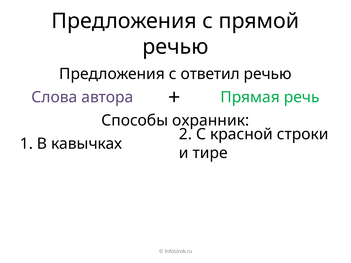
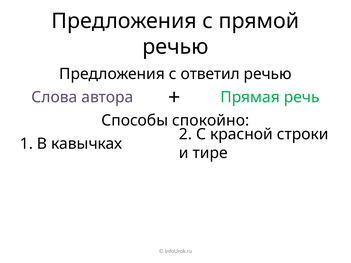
охранник: охранник -> спокойно
